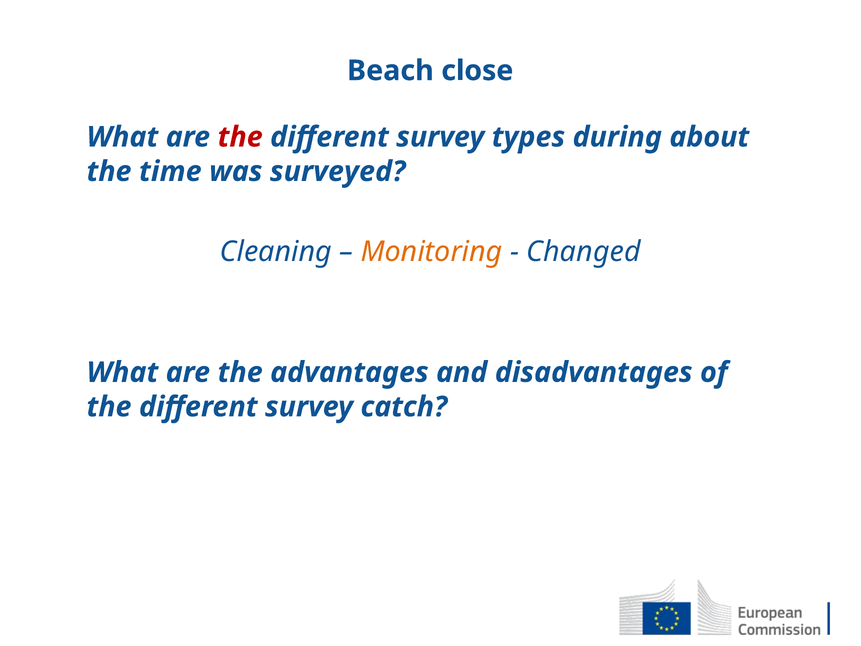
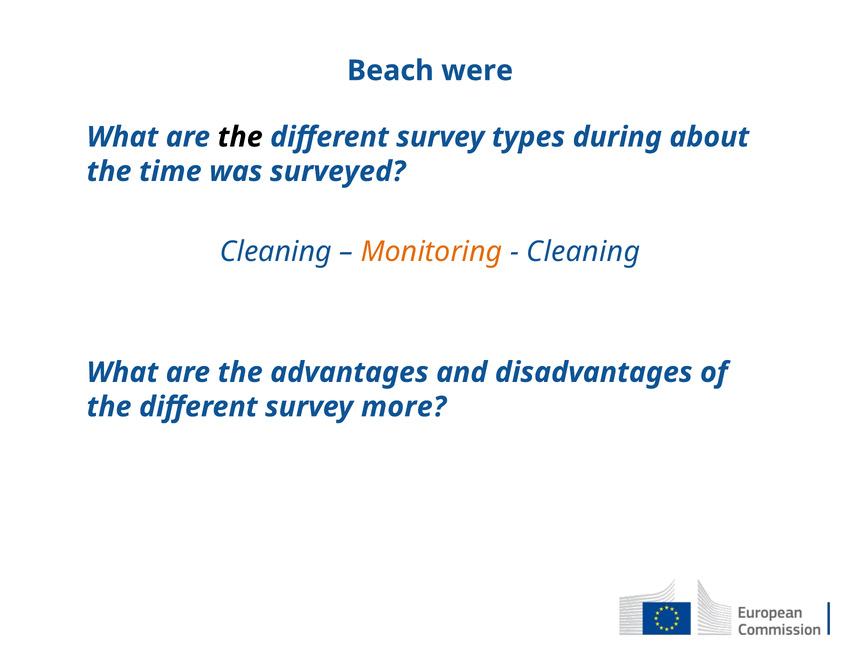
close: close -> were
the at (240, 137) colour: red -> black
Changed at (584, 252): Changed -> Cleaning
catch: catch -> more
